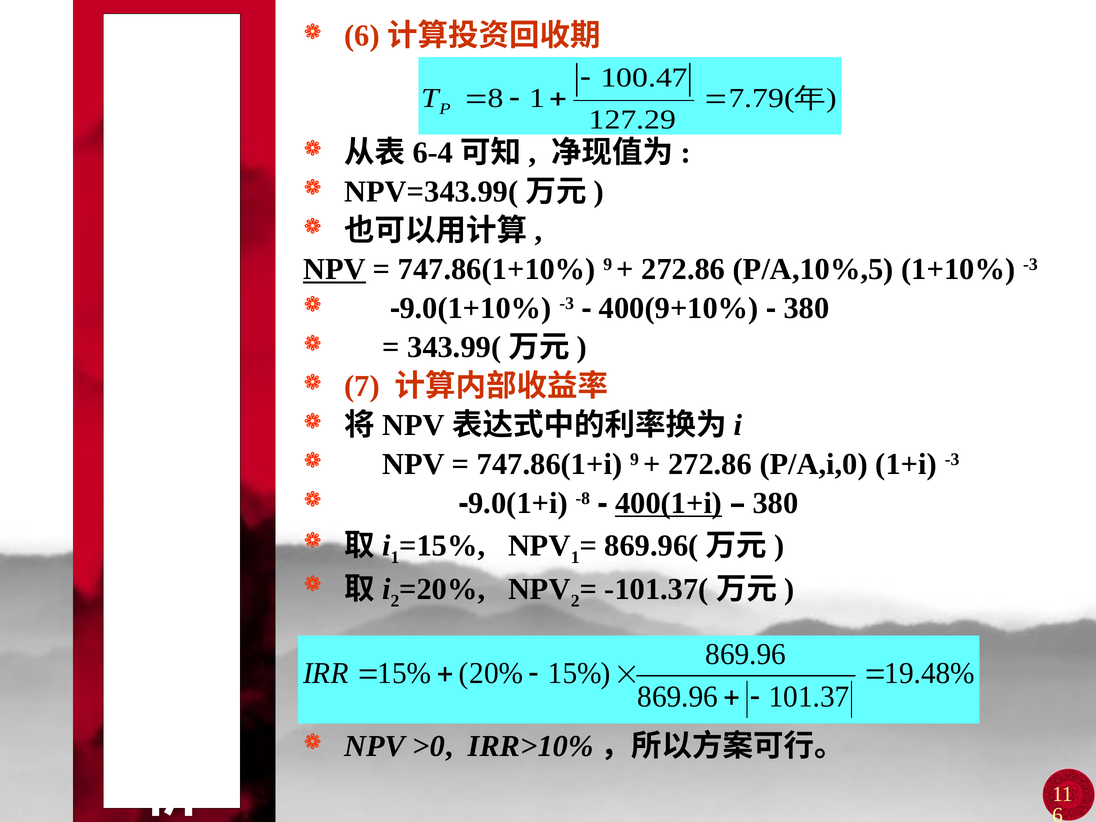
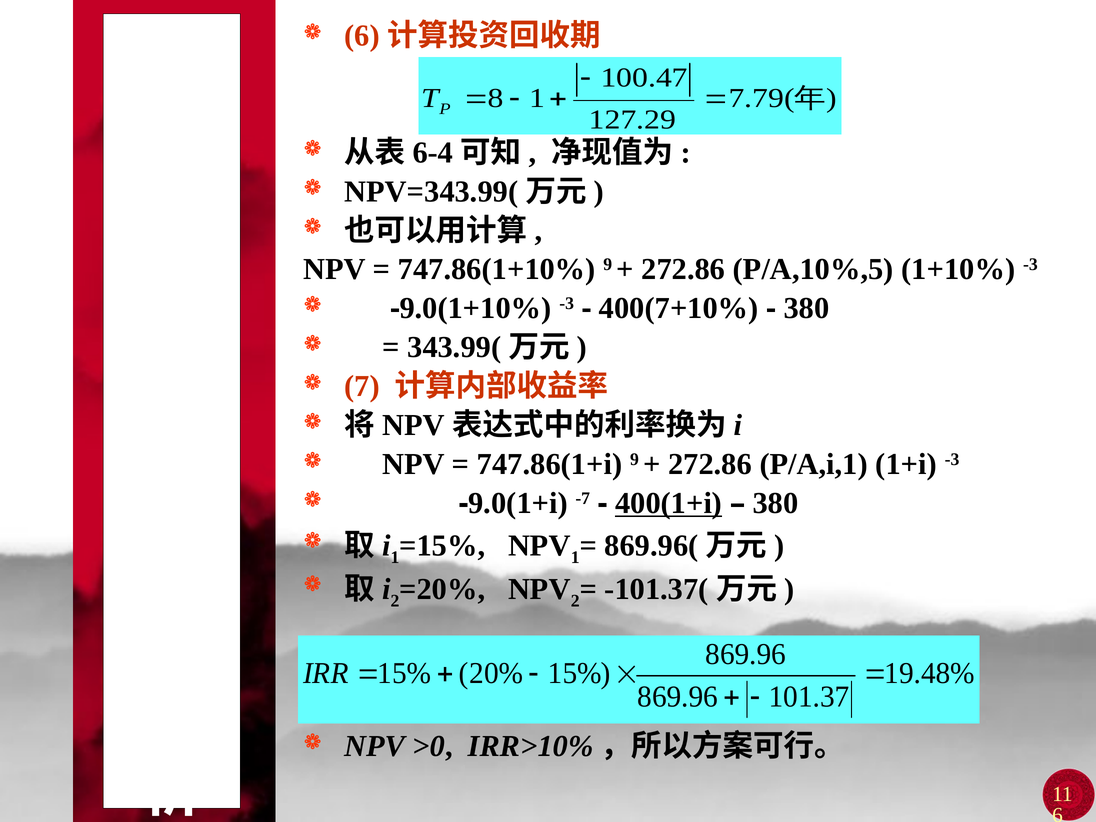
NPV at (334, 269) underline: present -> none
400(9+10%: 400(9+10% -> 400(7+10%
P/A,i,0: P/A,i,0 -> P/A,i,1
-8: -8 -> -7
